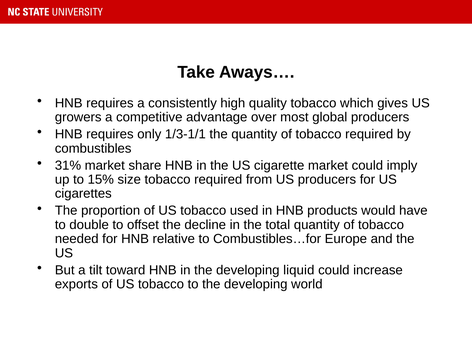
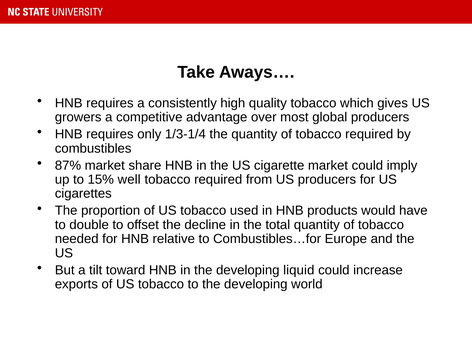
1/3-1/1: 1/3-1/1 -> 1/3-1/4
31%: 31% -> 87%
size: size -> well
